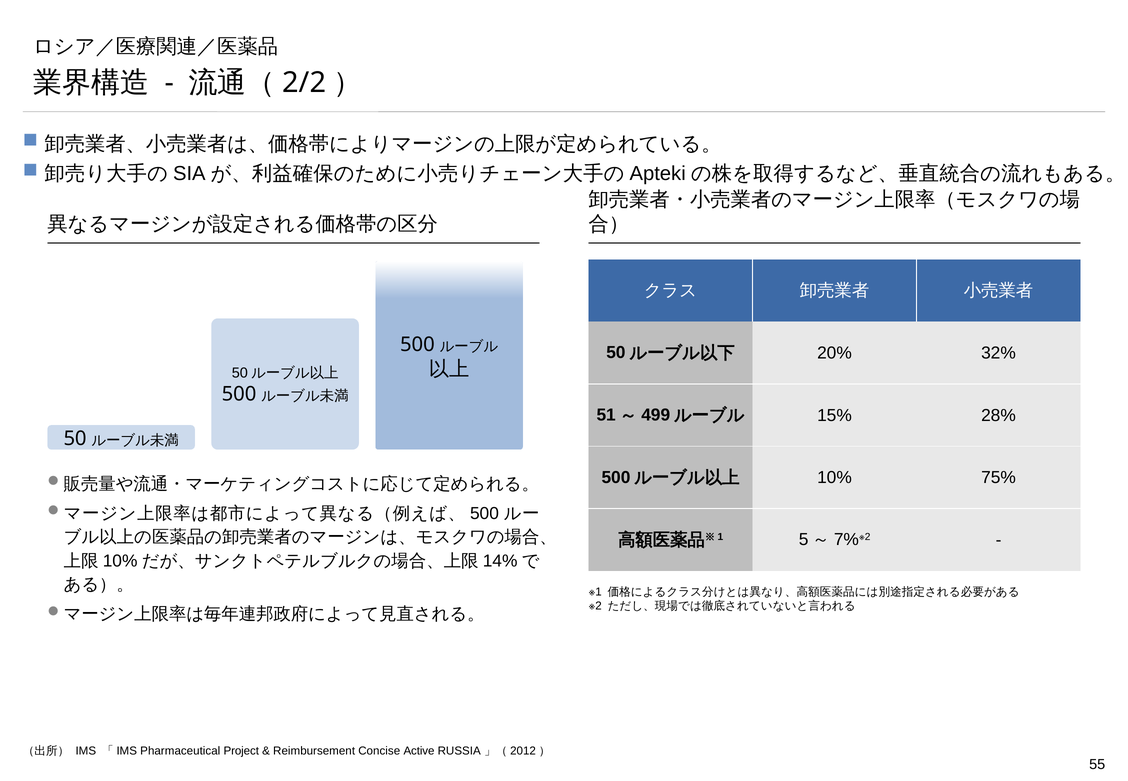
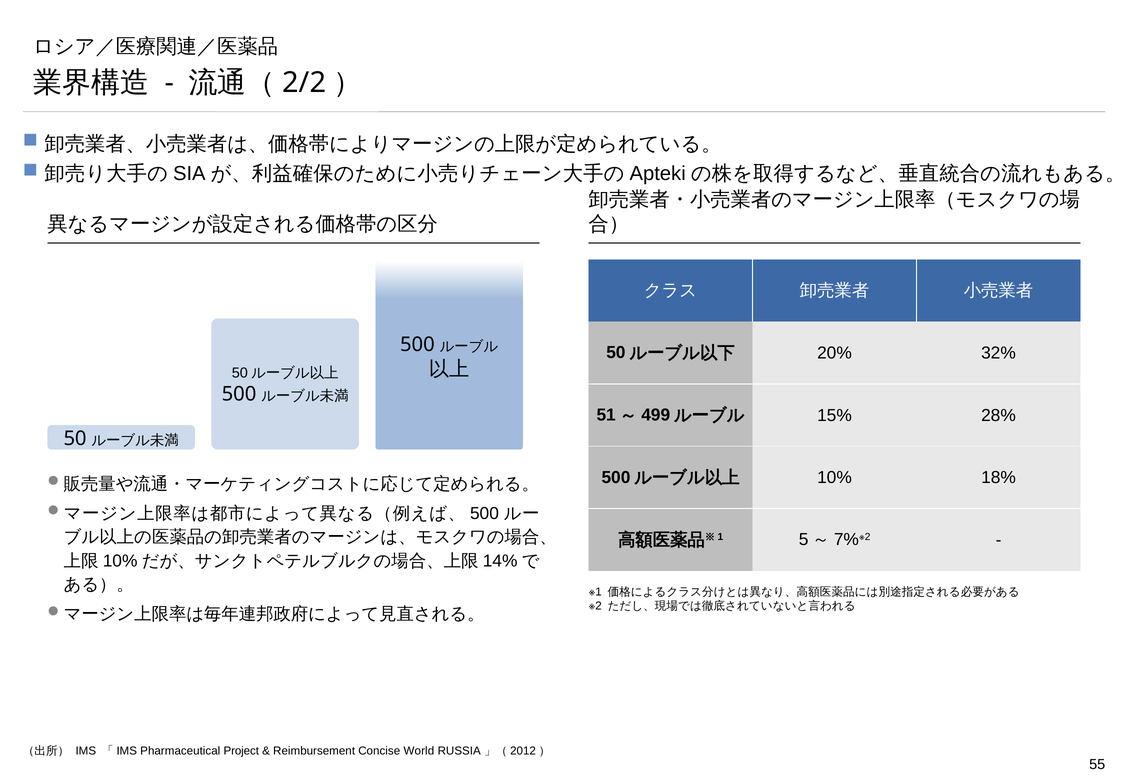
75%: 75% -> 18%
Active: Active -> World
